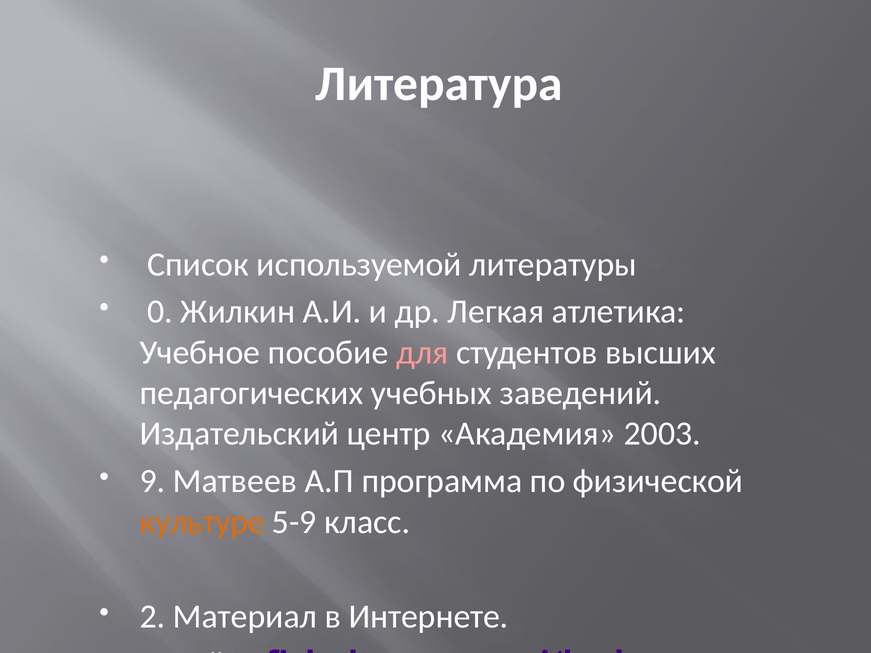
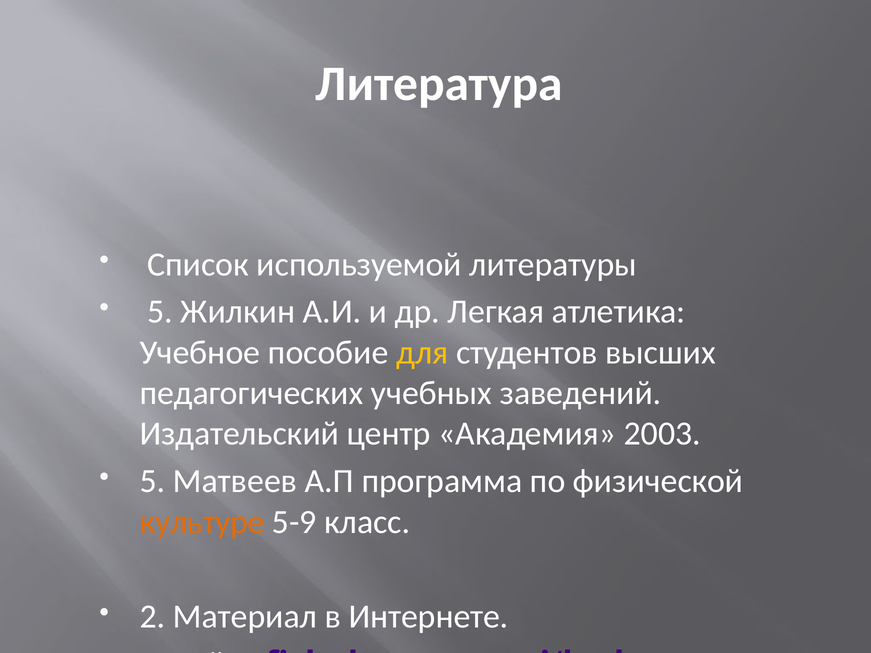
0 at (160, 312): 0 -> 5
для colour: pink -> yellow
9 at (153, 481): 9 -> 5
